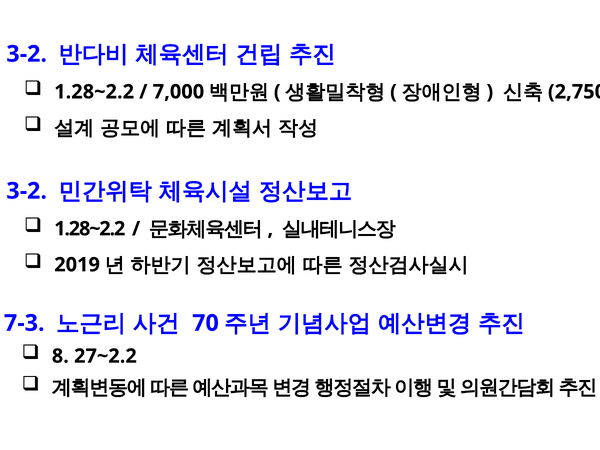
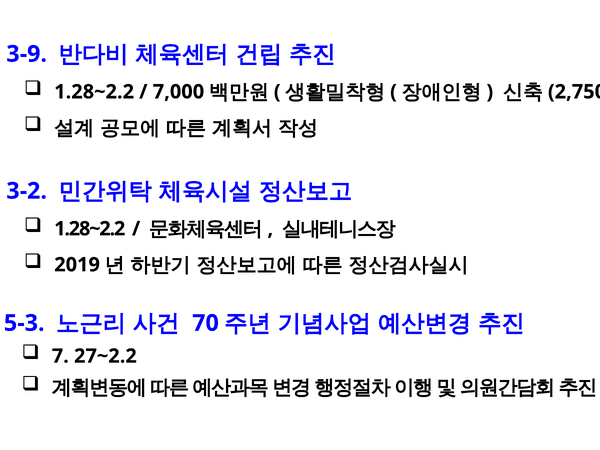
3-2 at (27, 54): 3-2 -> 3-9
7-3: 7-3 -> 5-3
8: 8 -> 7
